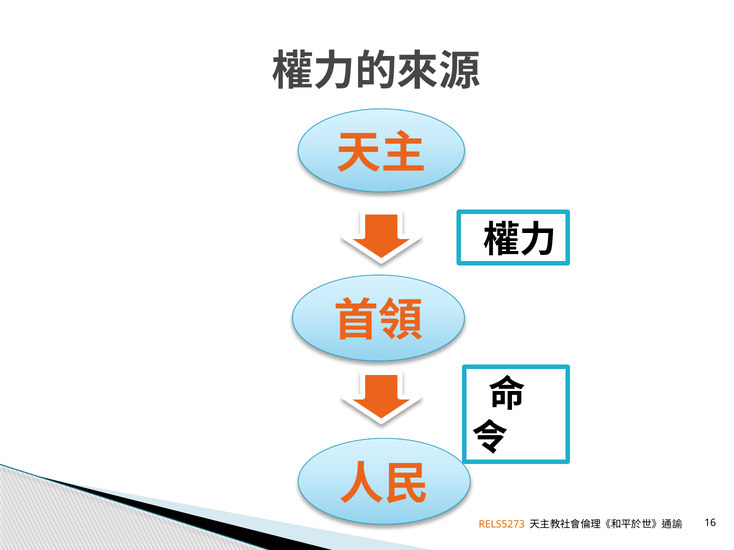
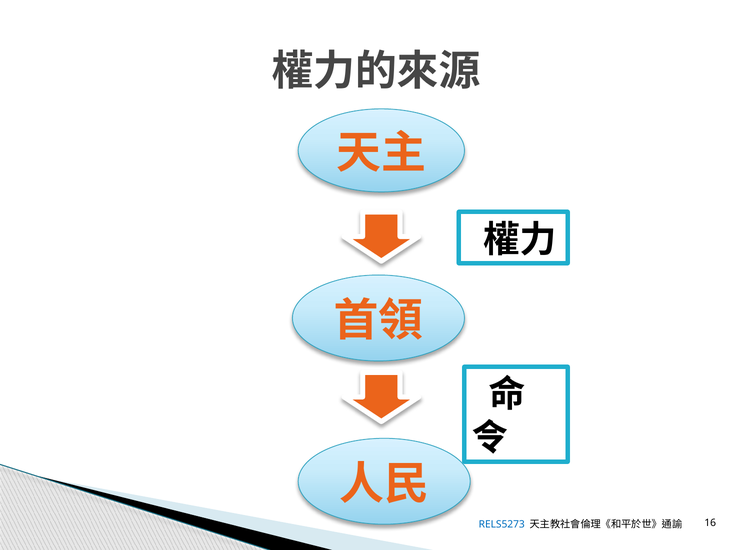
RELS5273 colour: orange -> blue
